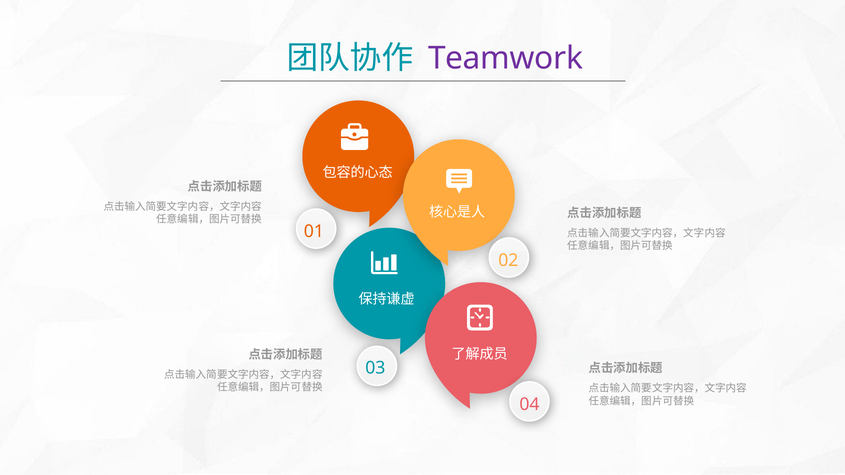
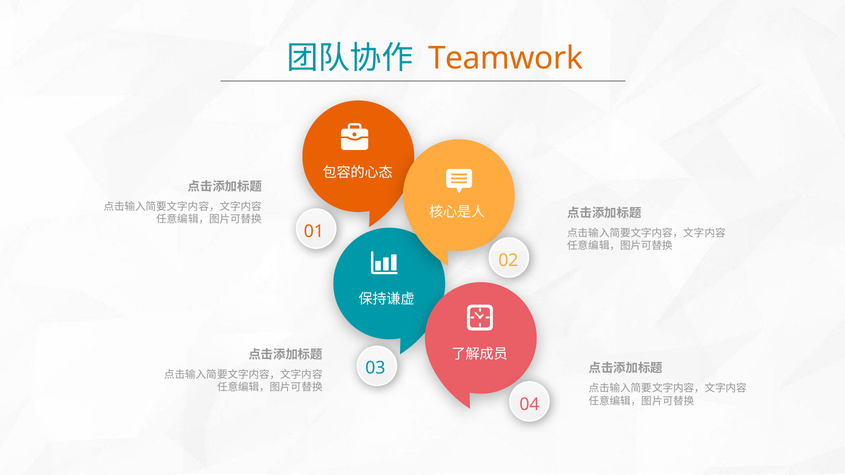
Teamwork colour: purple -> orange
